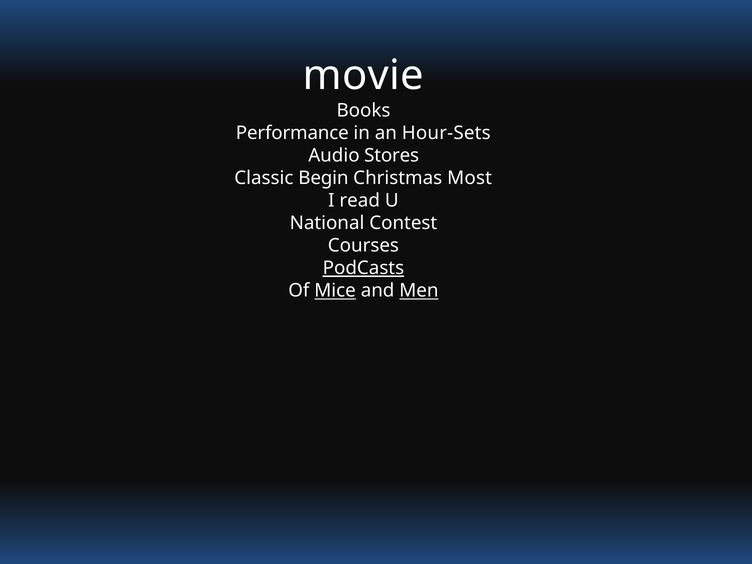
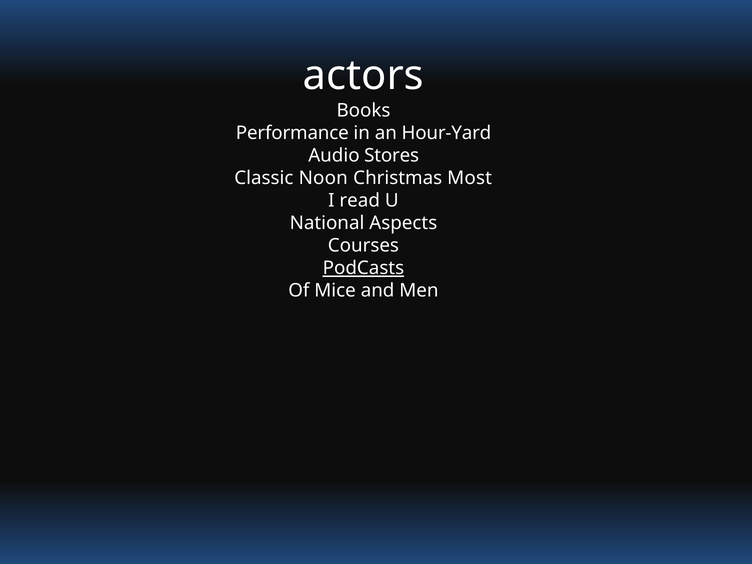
movie: movie -> actors
Hour-Sets: Hour-Sets -> Hour-Yard
Begin: Begin -> Noon
Contest: Contest -> Aspects
Mice underline: present -> none
Men underline: present -> none
